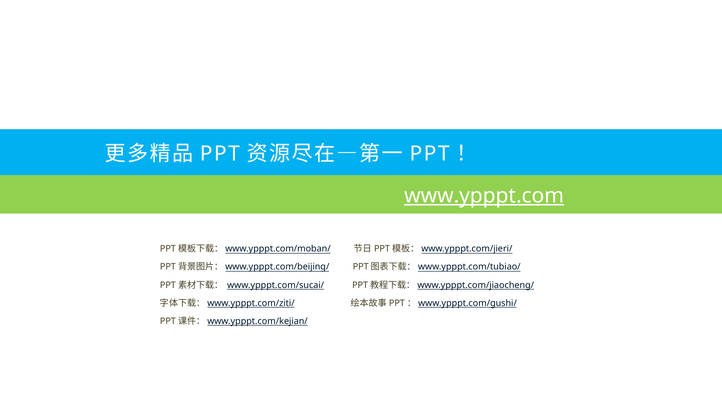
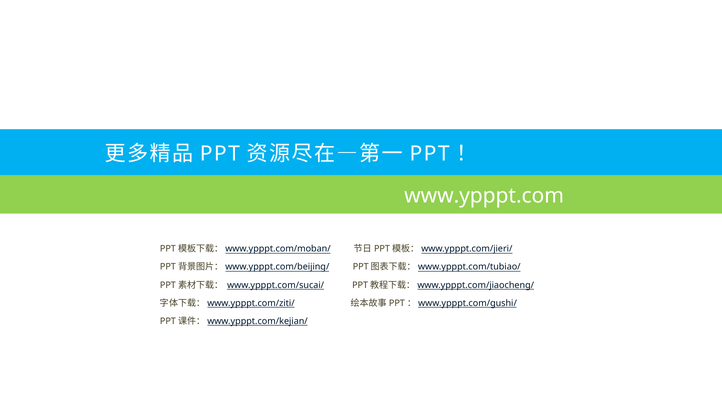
www.ypppt.com underline: present -> none
